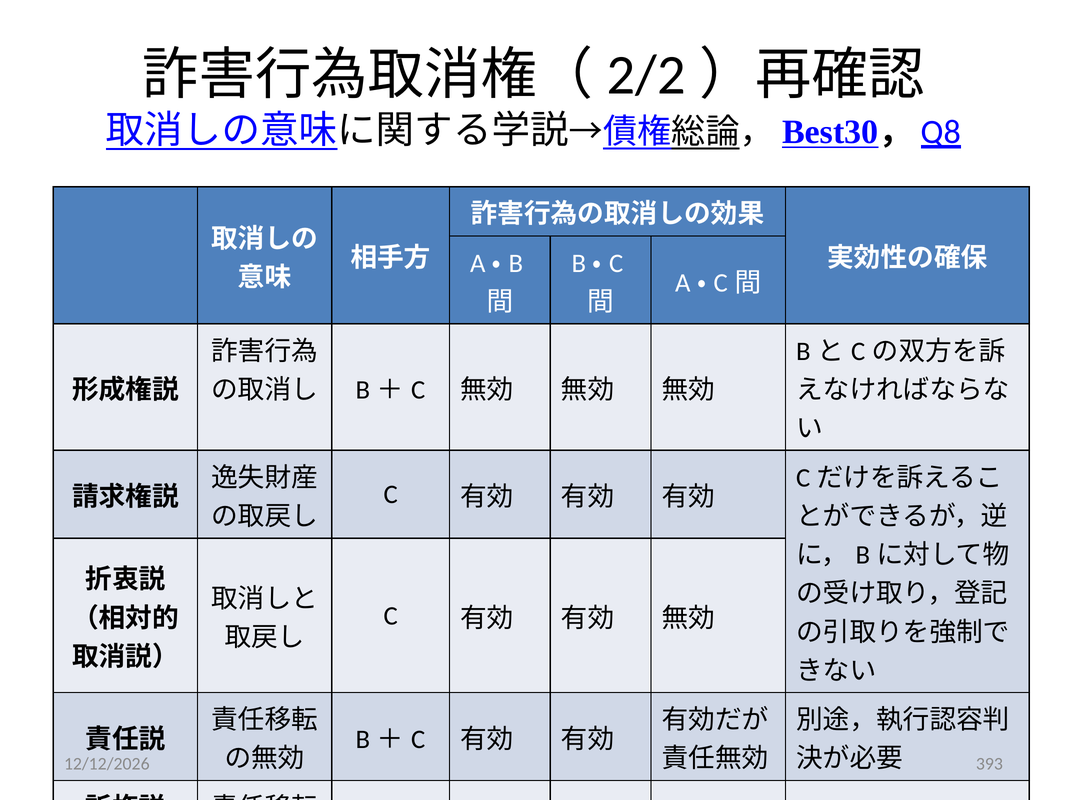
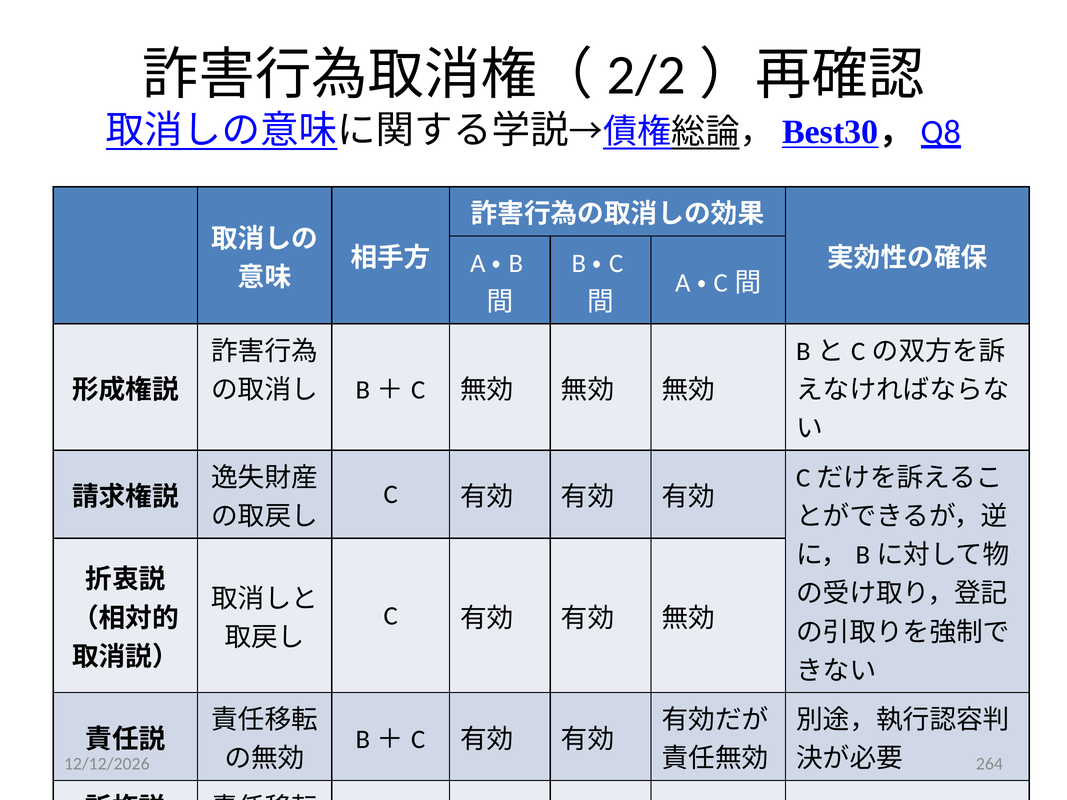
393: 393 -> 264
